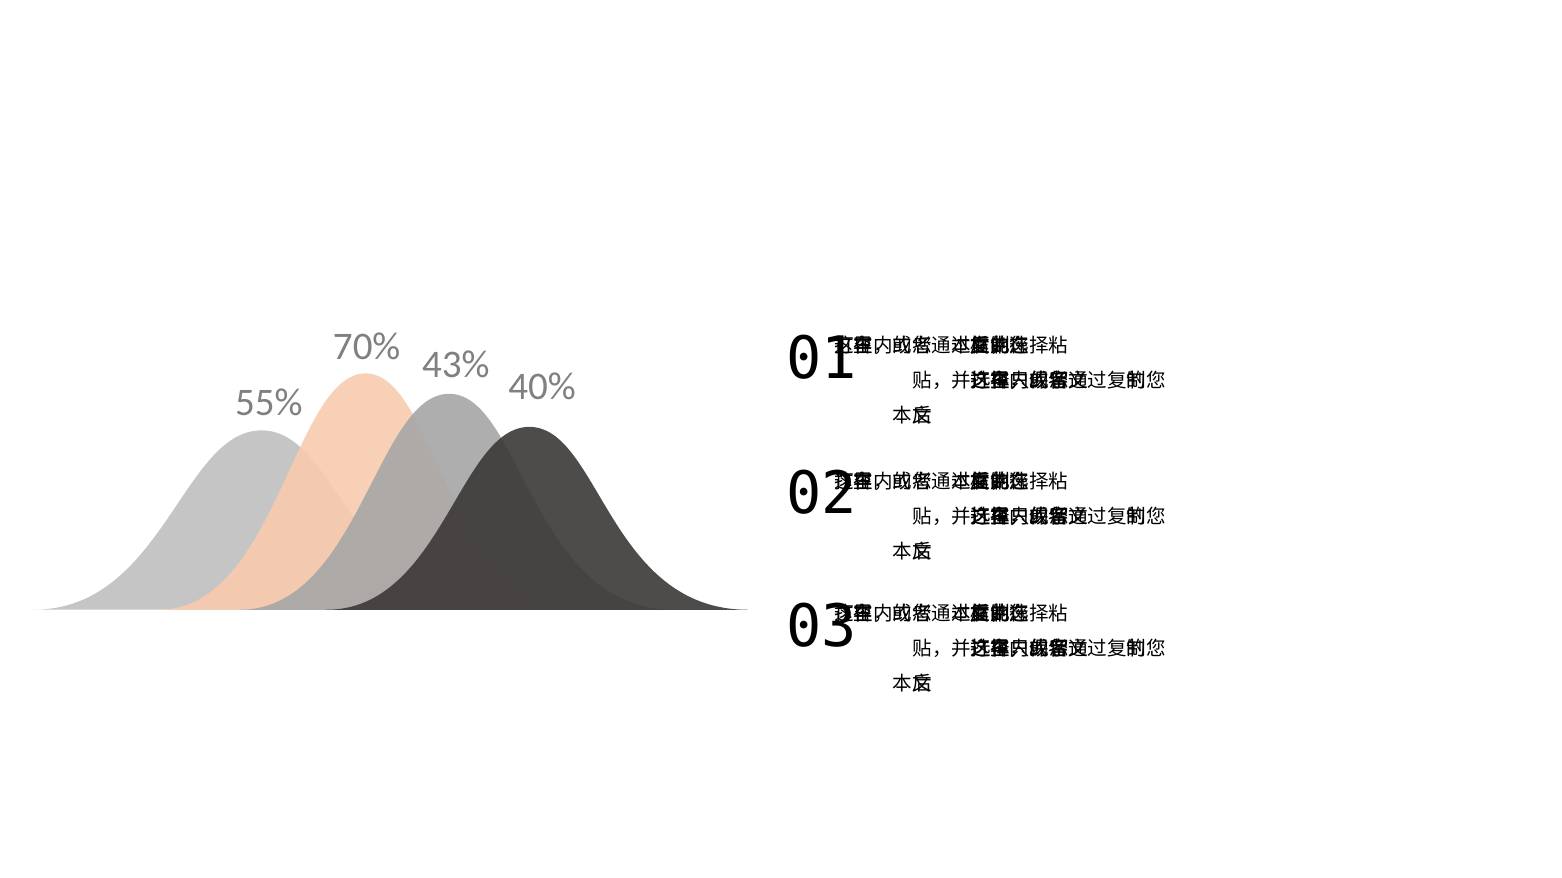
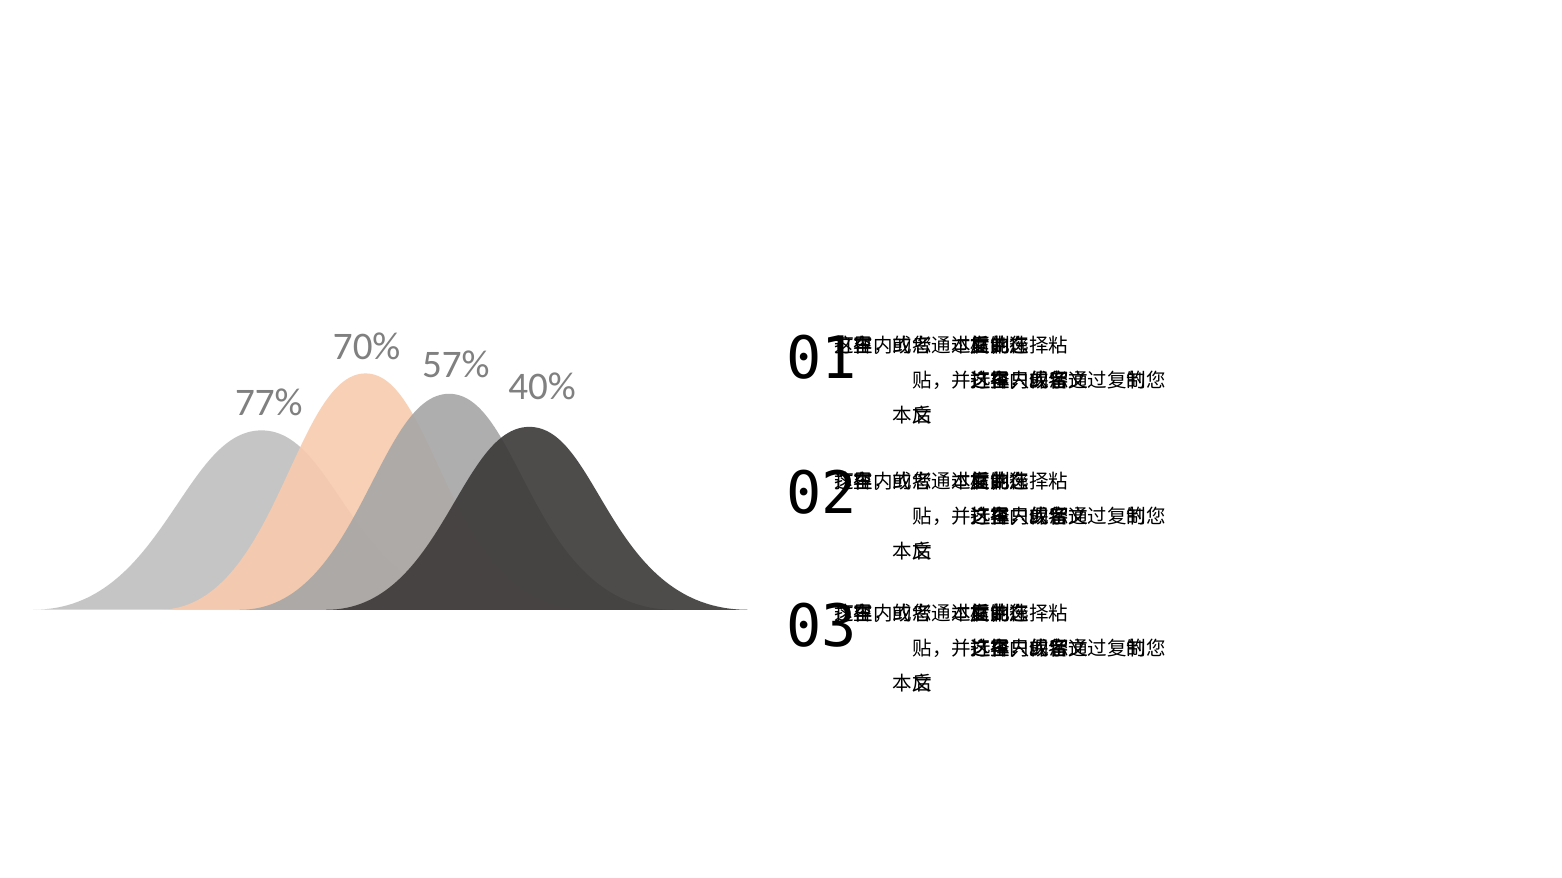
43%: 43% -> 57%
55%: 55% -> 77%
